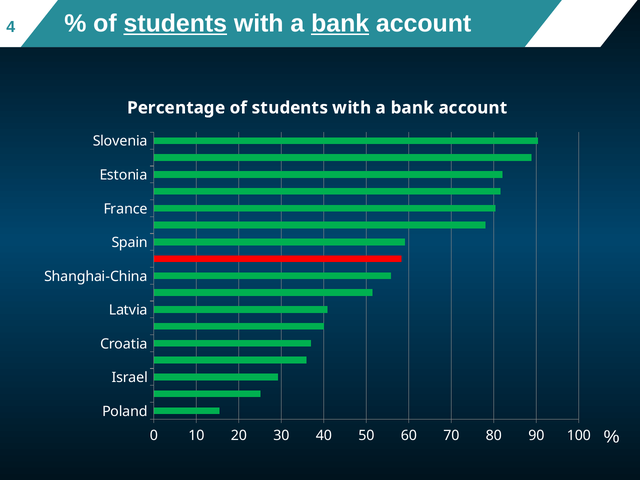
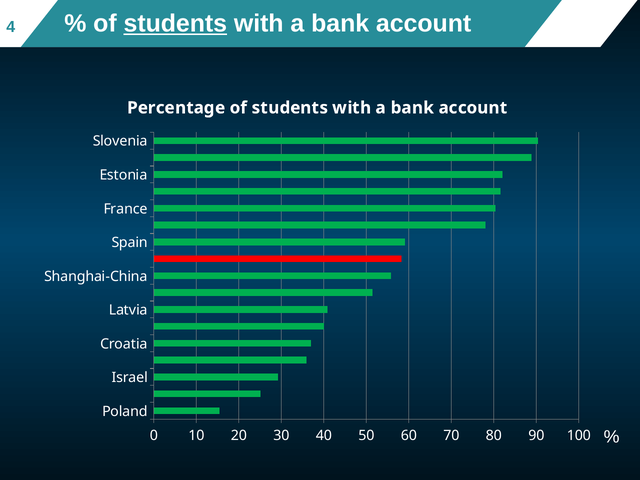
bank at (340, 23) underline: present -> none
